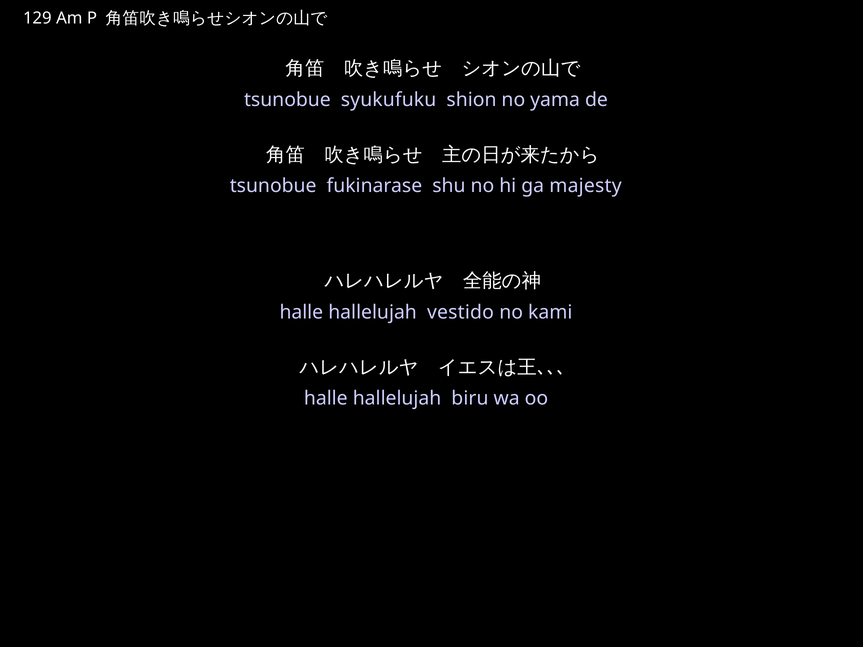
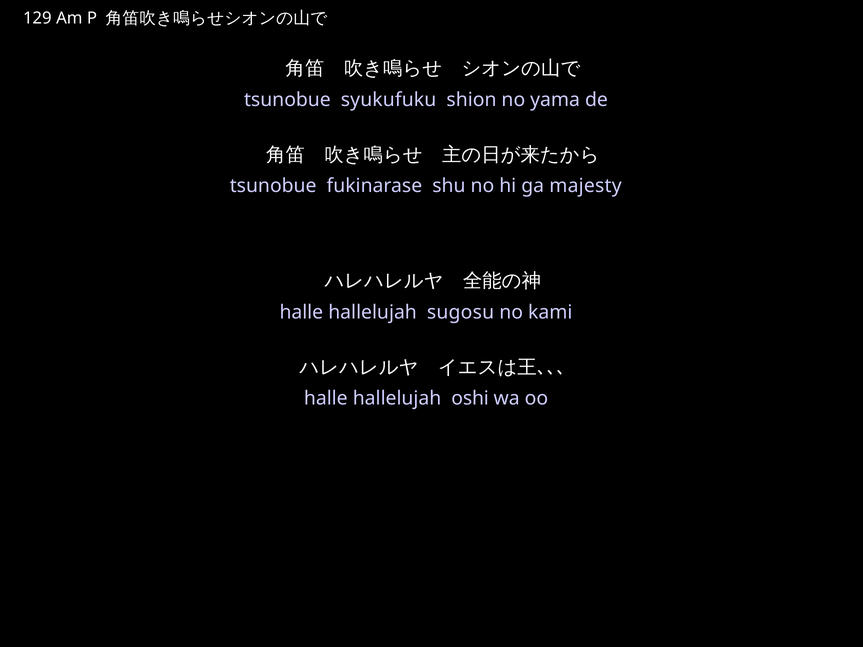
vestido: vestido -> sugosu
biru: biru -> oshi
